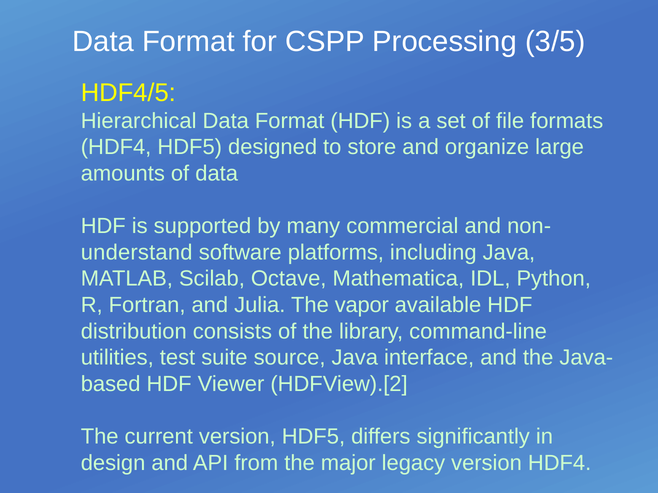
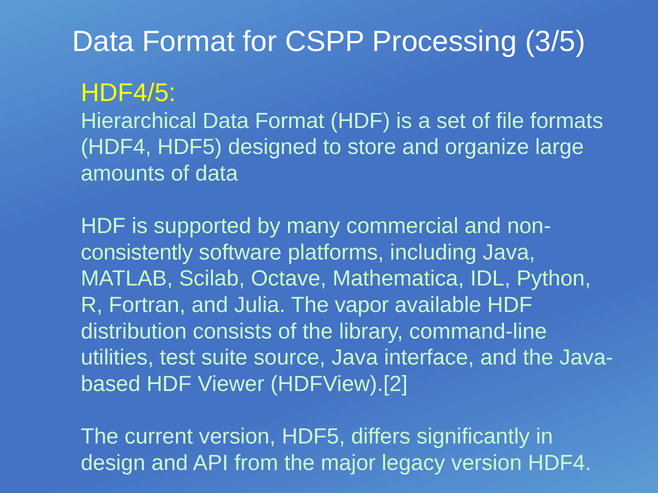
understand: understand -> consistently
